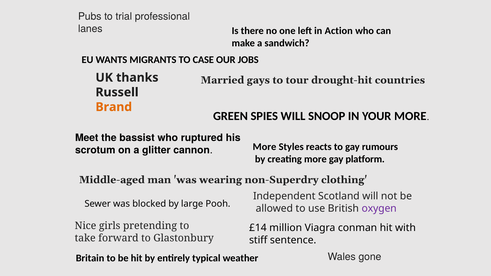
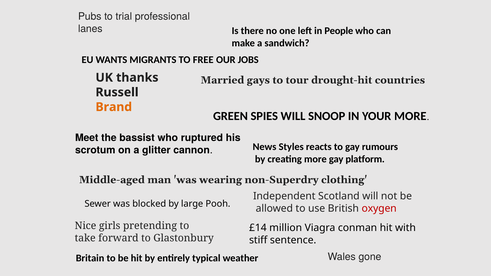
Action: Action -> People
CASE: CASE -> FREE
cannon More: More -> News
oxygen colour: purple -> red
